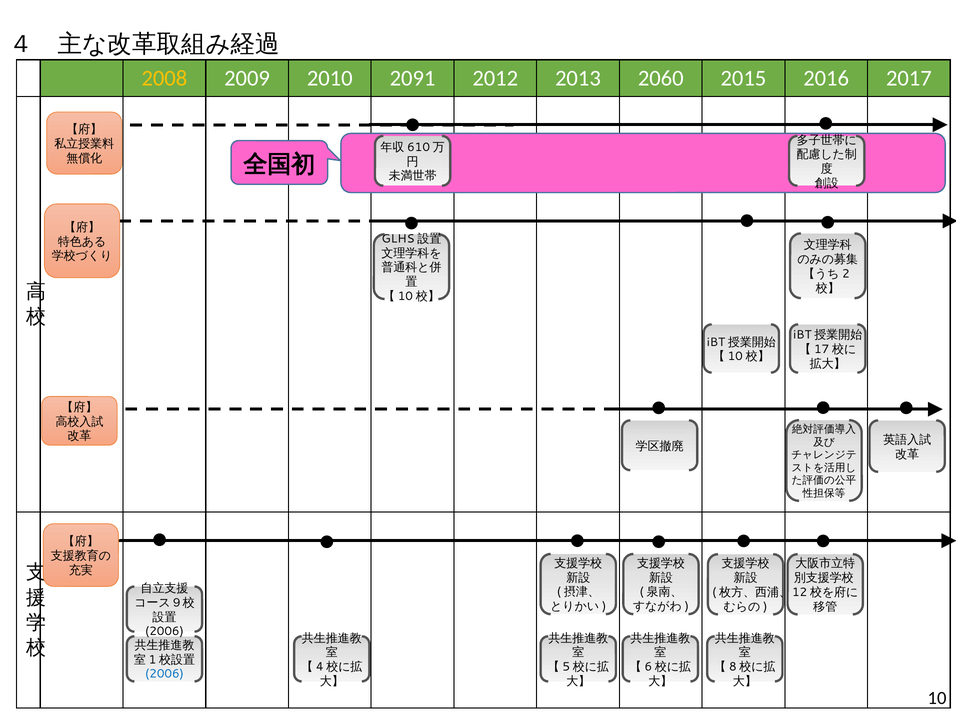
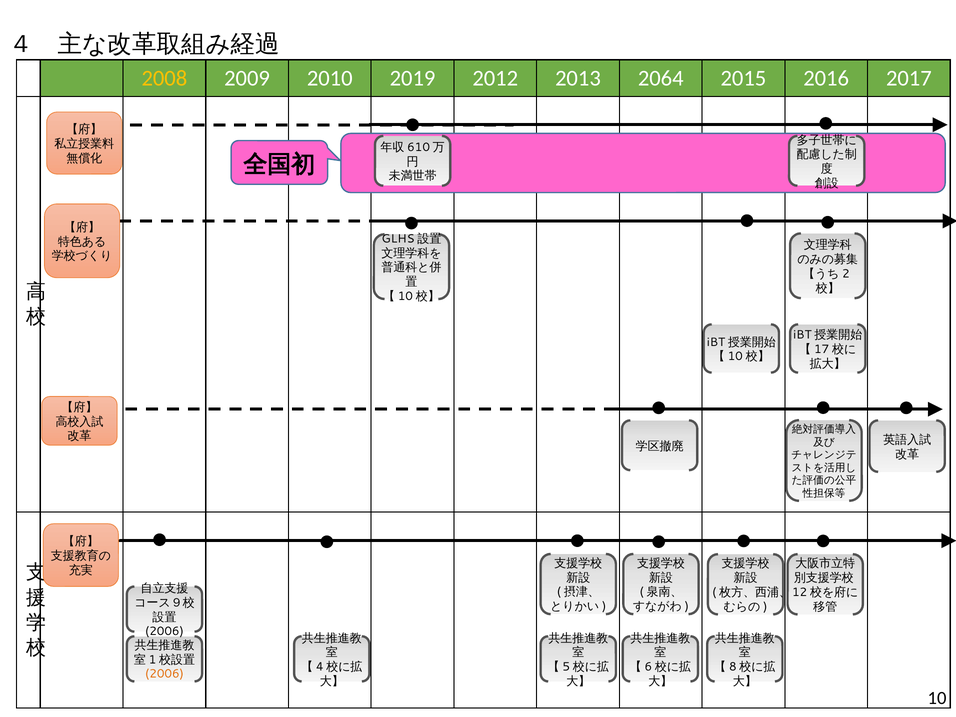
2091: 2091 -> 2019
2060: 2060 -> 2064
2006 at (164, 674) colour: blue -> orange
